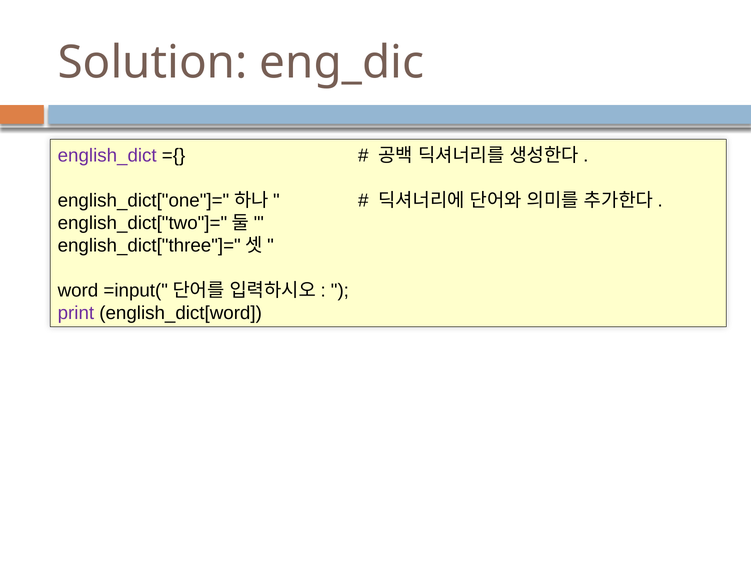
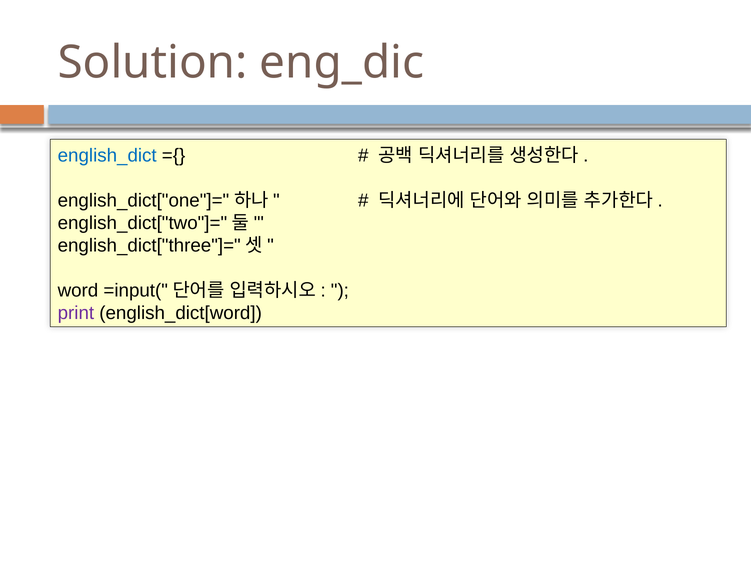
english_dict colour: purple -> blue
